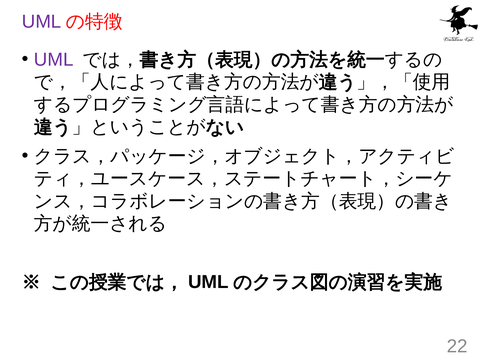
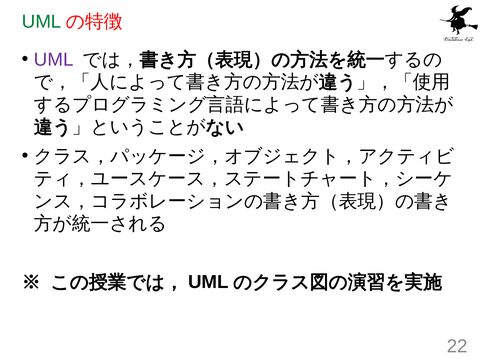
UML at (42, 22) colour: purple -> green
